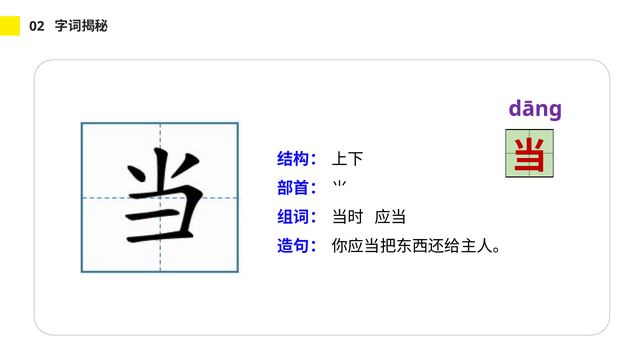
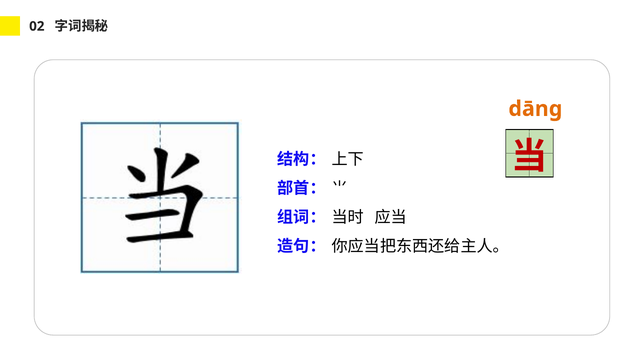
dānɡ colour: purple -> orange
